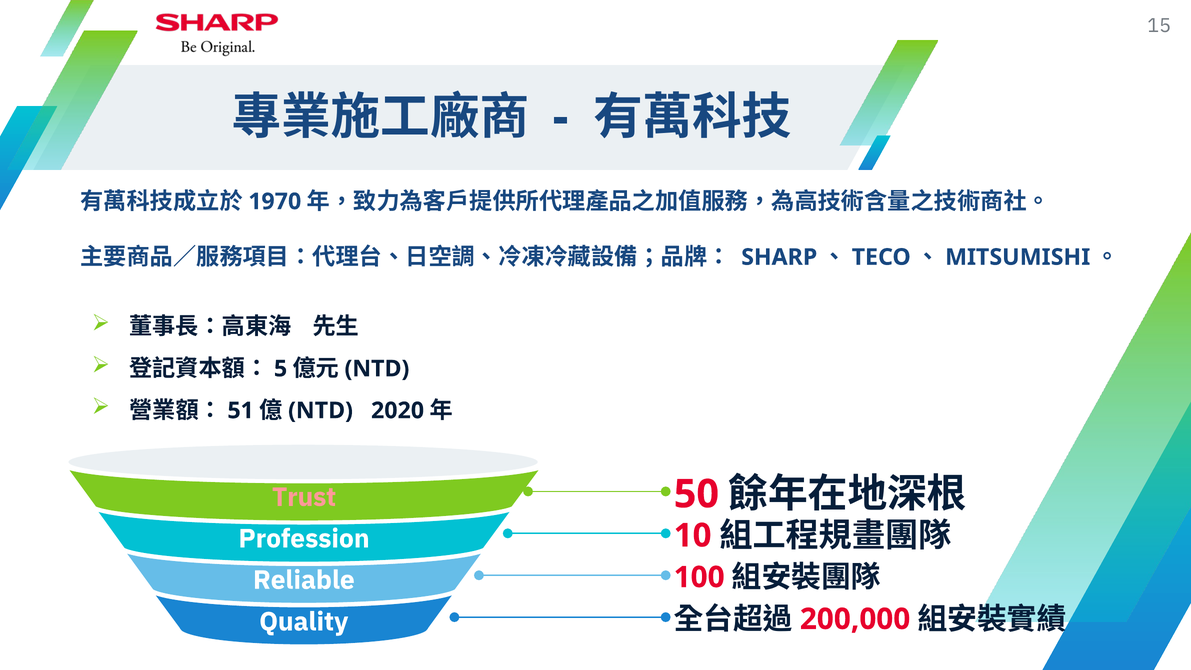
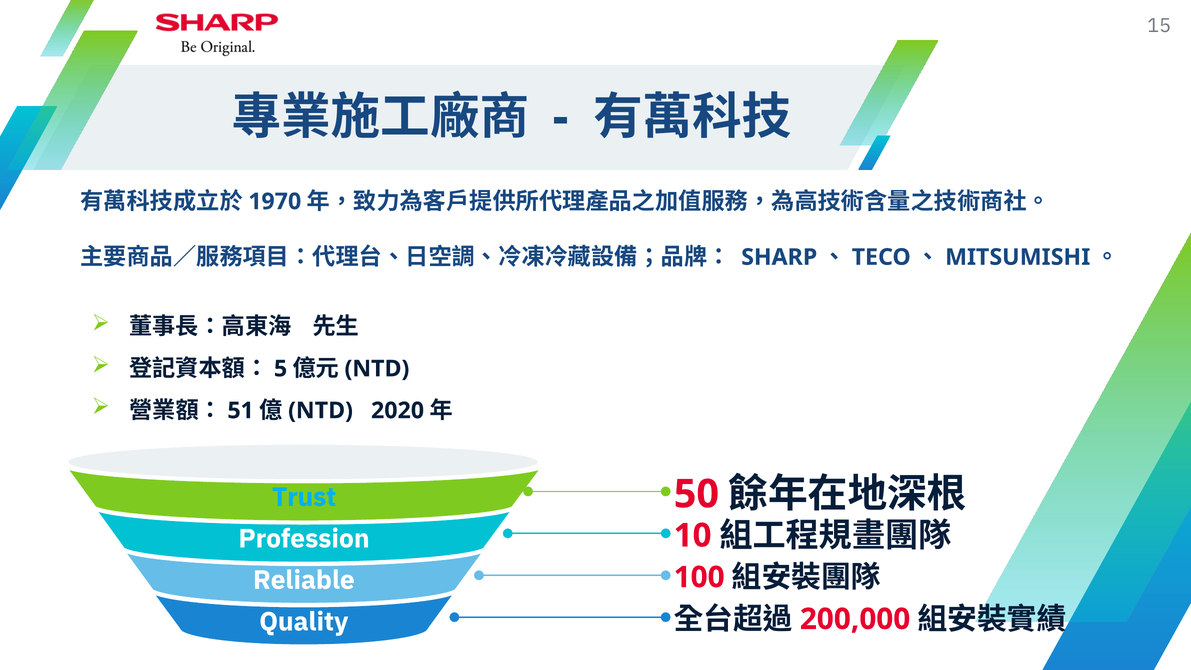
Trust colour: pink -> light blue
